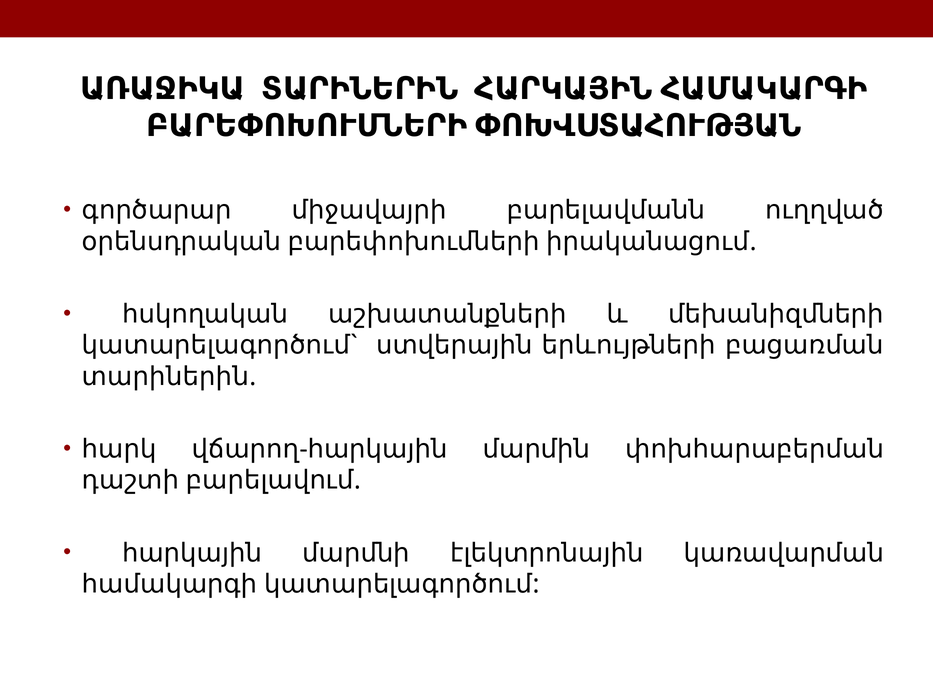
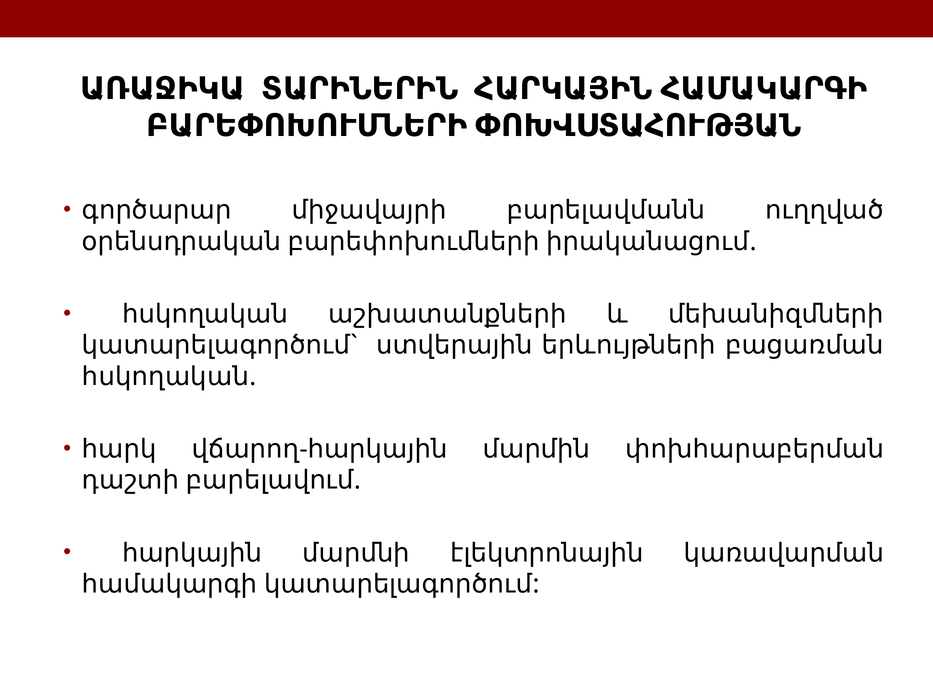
տարիներին at (165, 376): տարիներին -> հսկողական
